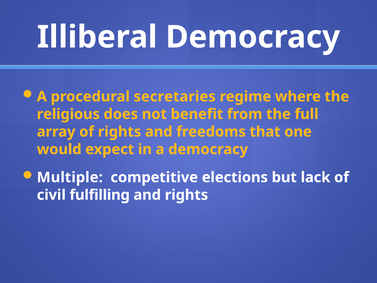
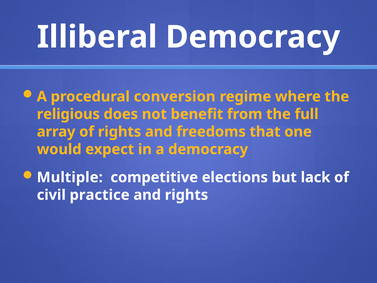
secretaries: secretaries -> conversion
fulfilling: fulfilling -> practice
